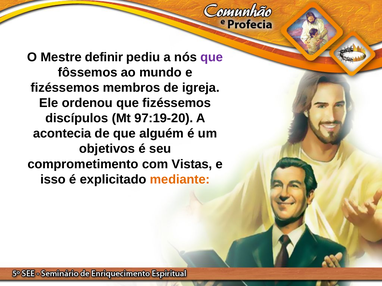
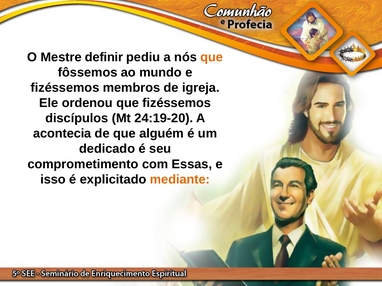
que at (212, 57) colour: purple -> orange
97:19-20: 97:19-20 -> 24:19-20
objetivos: objetivos -> dedicado
Vistas: Vistas -> Essas
